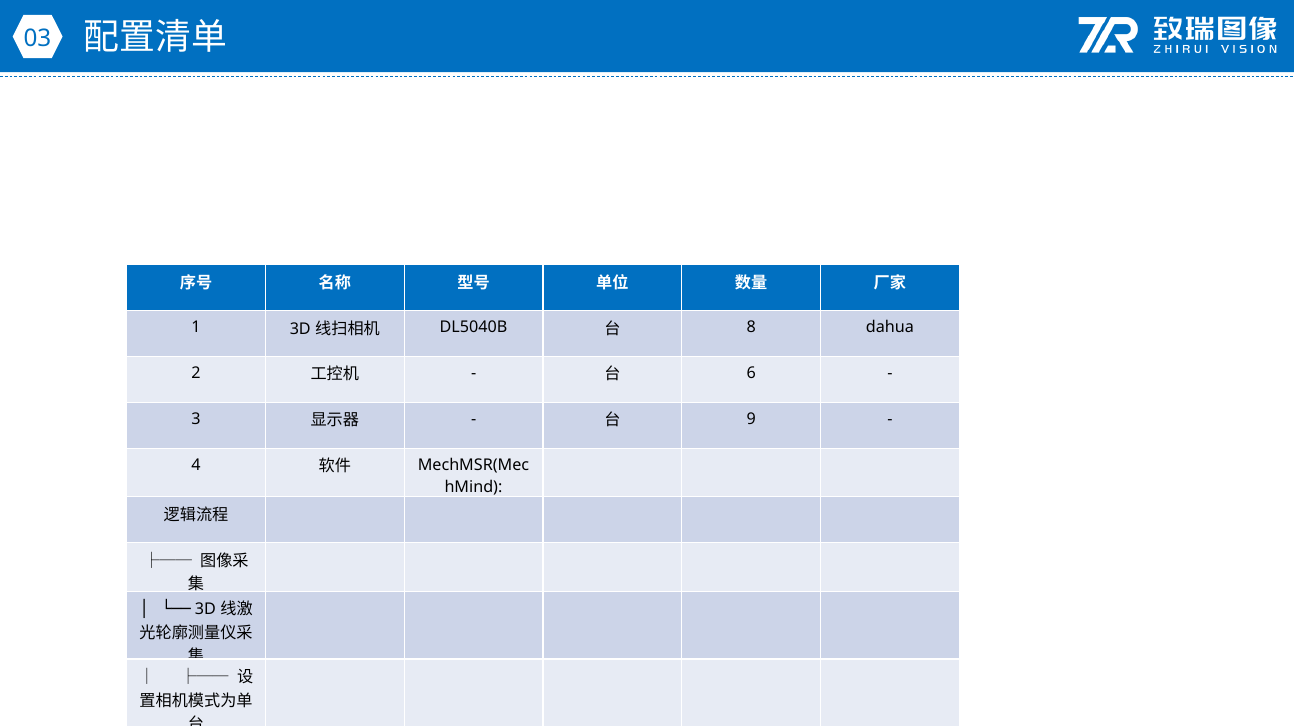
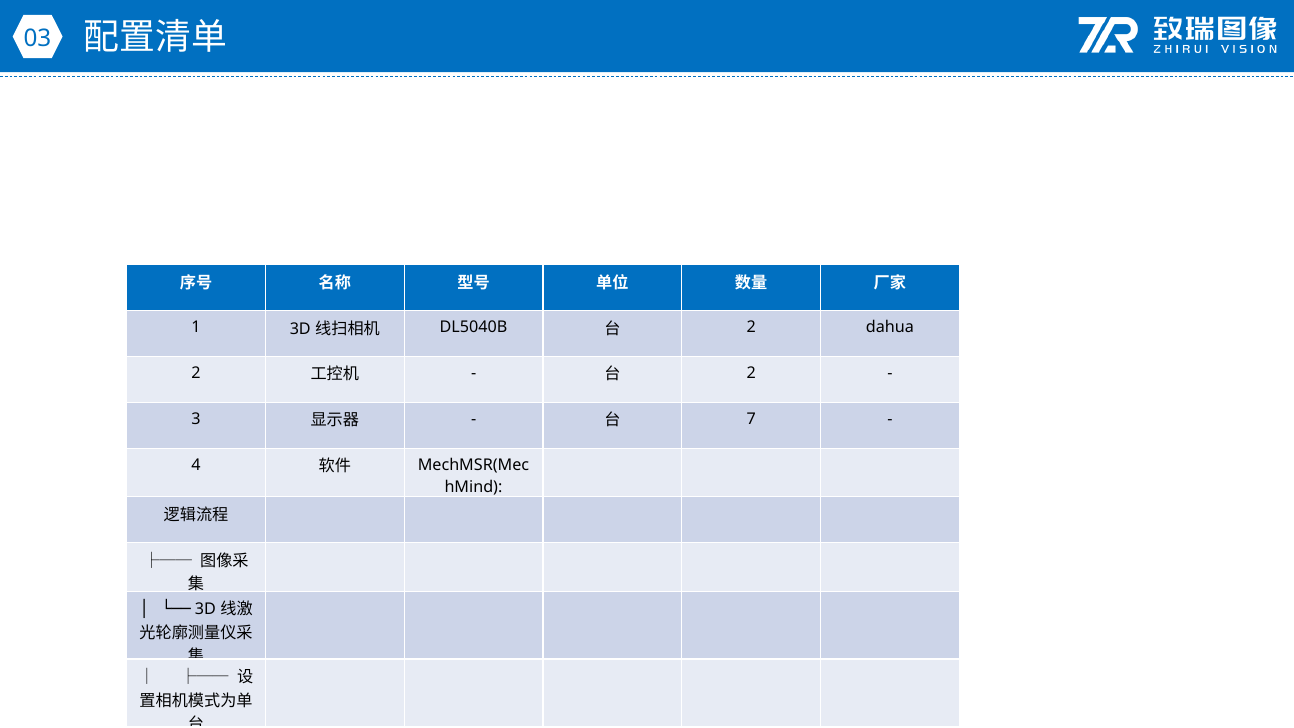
8 at (751, 327): 8 -> 2
6 at (751, 373): 6 -> 2
9: 9 -> 7
